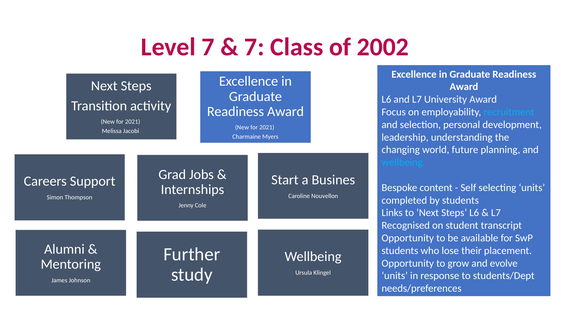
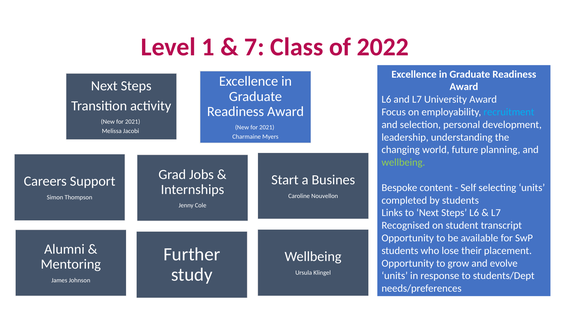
Level 7: 7 -> 1
2002: 2002 -> 2022
wellbeing at (403, 163) colour: light blue -> light green
